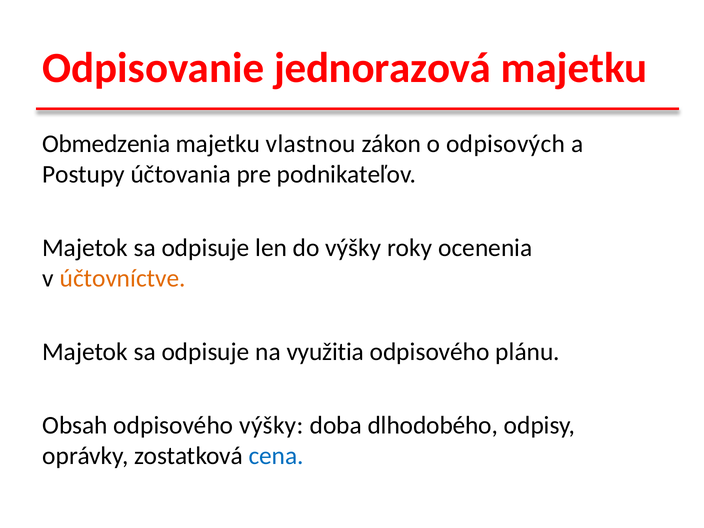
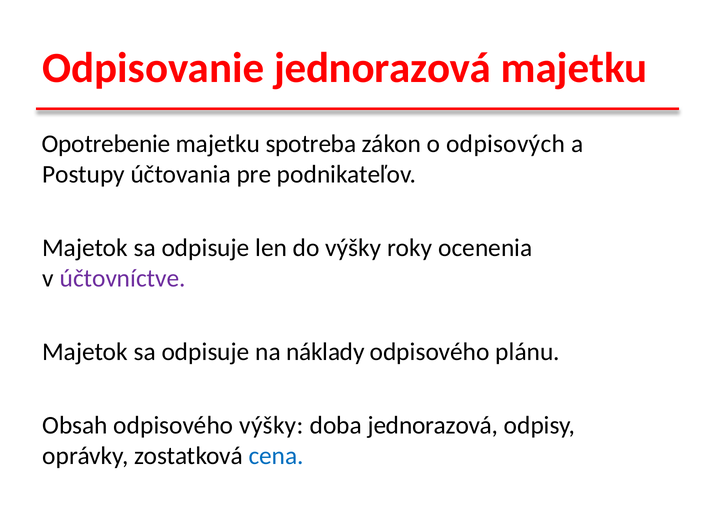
Obmedzenia: Obmedzenia -> Opotrebenie
vlastnou: vlastnou -> spotreba
účtovníctve colour: orange -> purple
využitia: využitia -> náklady
doba dlhodobého: dlhodobého -> jednorazová
